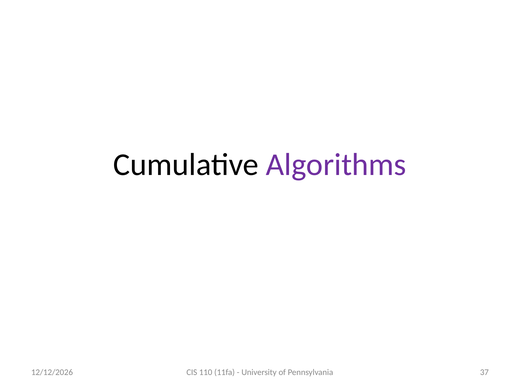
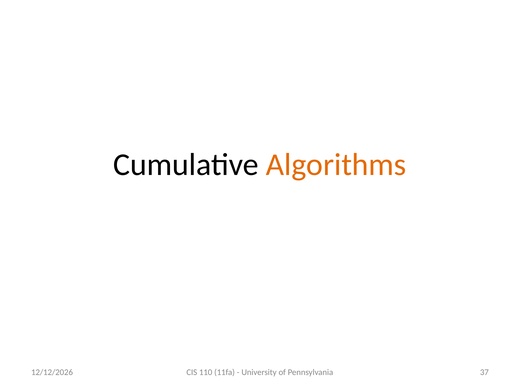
Algorithms colour: purple -> orange
